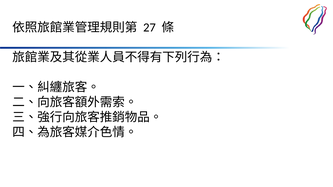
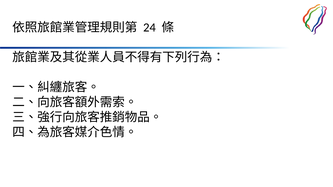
27: 27 -> 24
